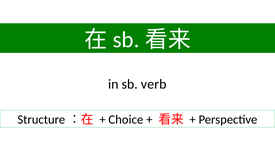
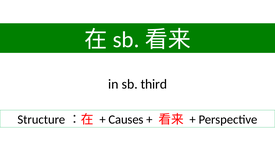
verb: verb -> third
Choice: Choice -> Causes
